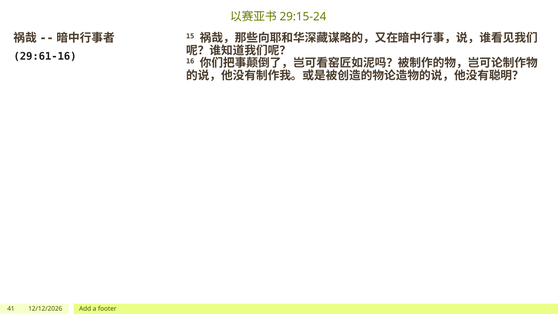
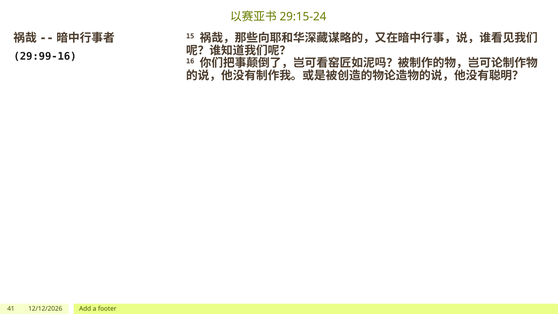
29:61-16: 29:61-16 -> 29:99-16
